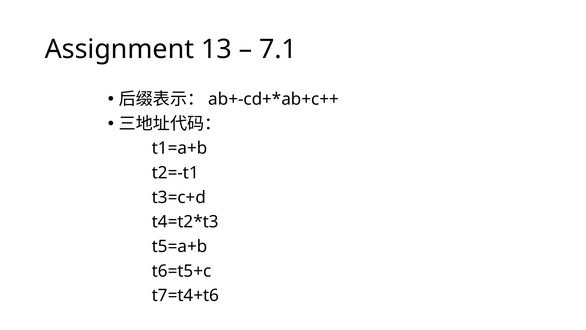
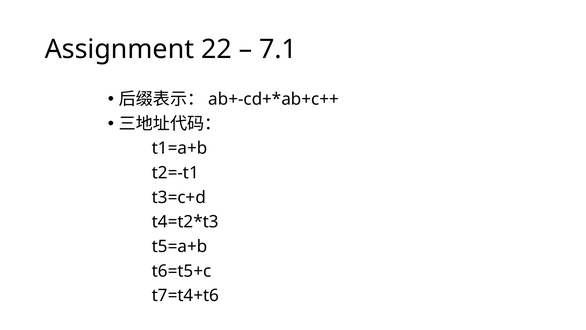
13: 13 -> 22
